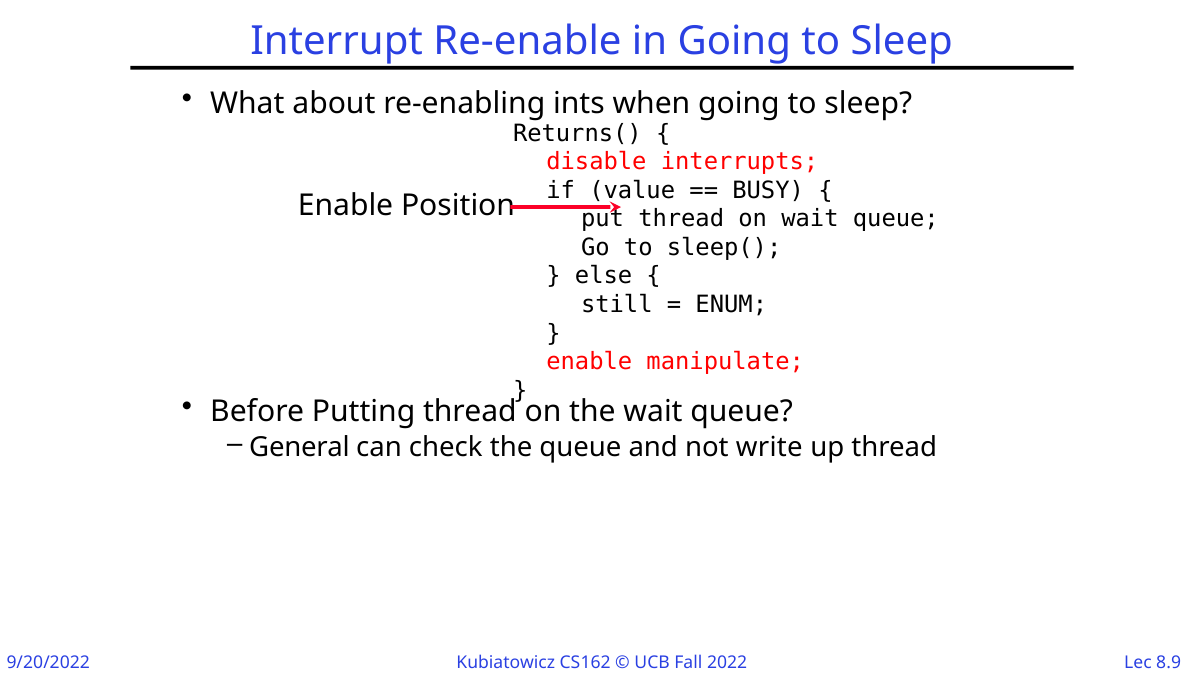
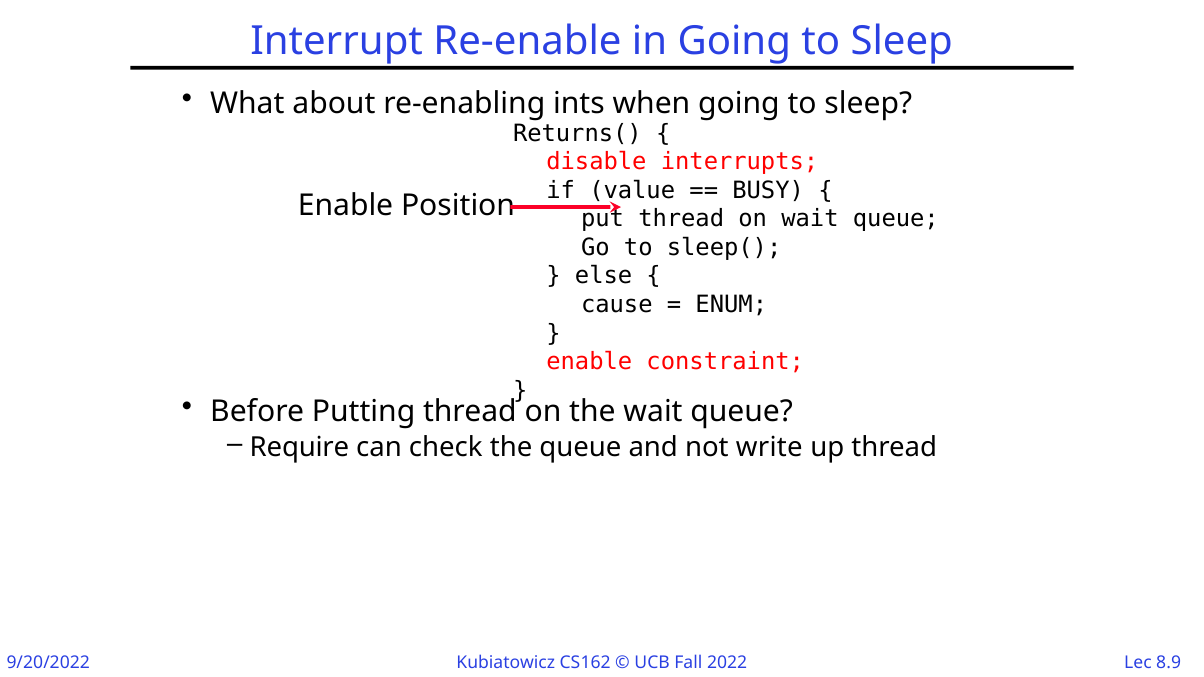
still: still -> cause
manipulate: manipulate -> constraint
General: General -> Require
